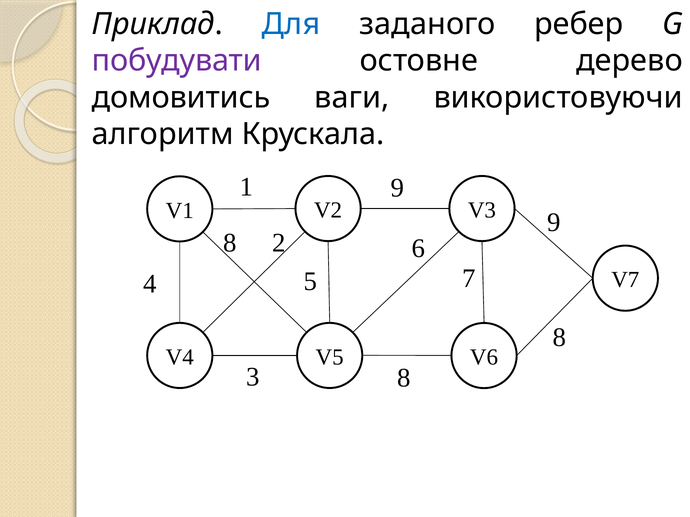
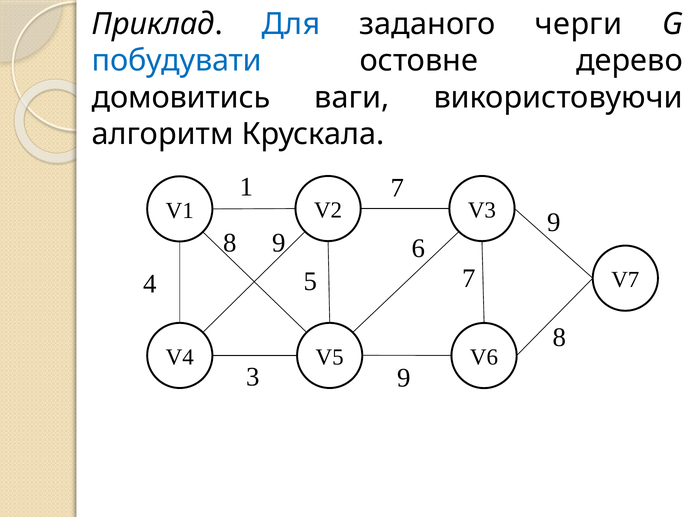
ребер: ребер -> черги
побудувати colour: purple -> blue
1 9: 9 -> 7
8 2: 2 -> 9
3 8: 8 -> 9
